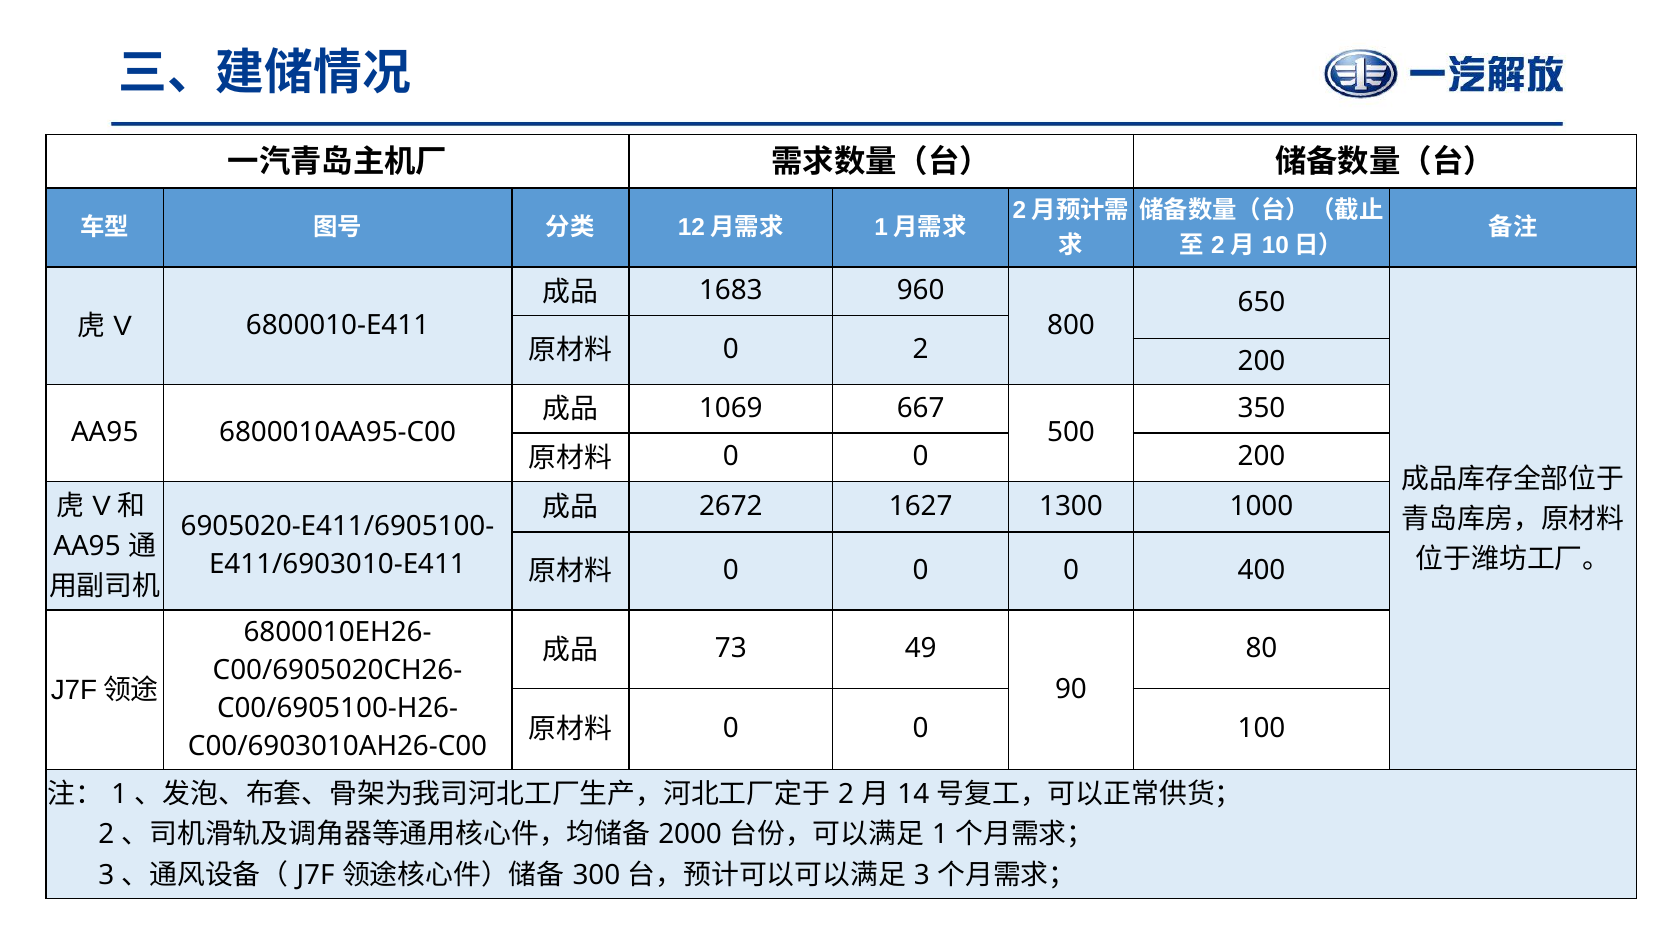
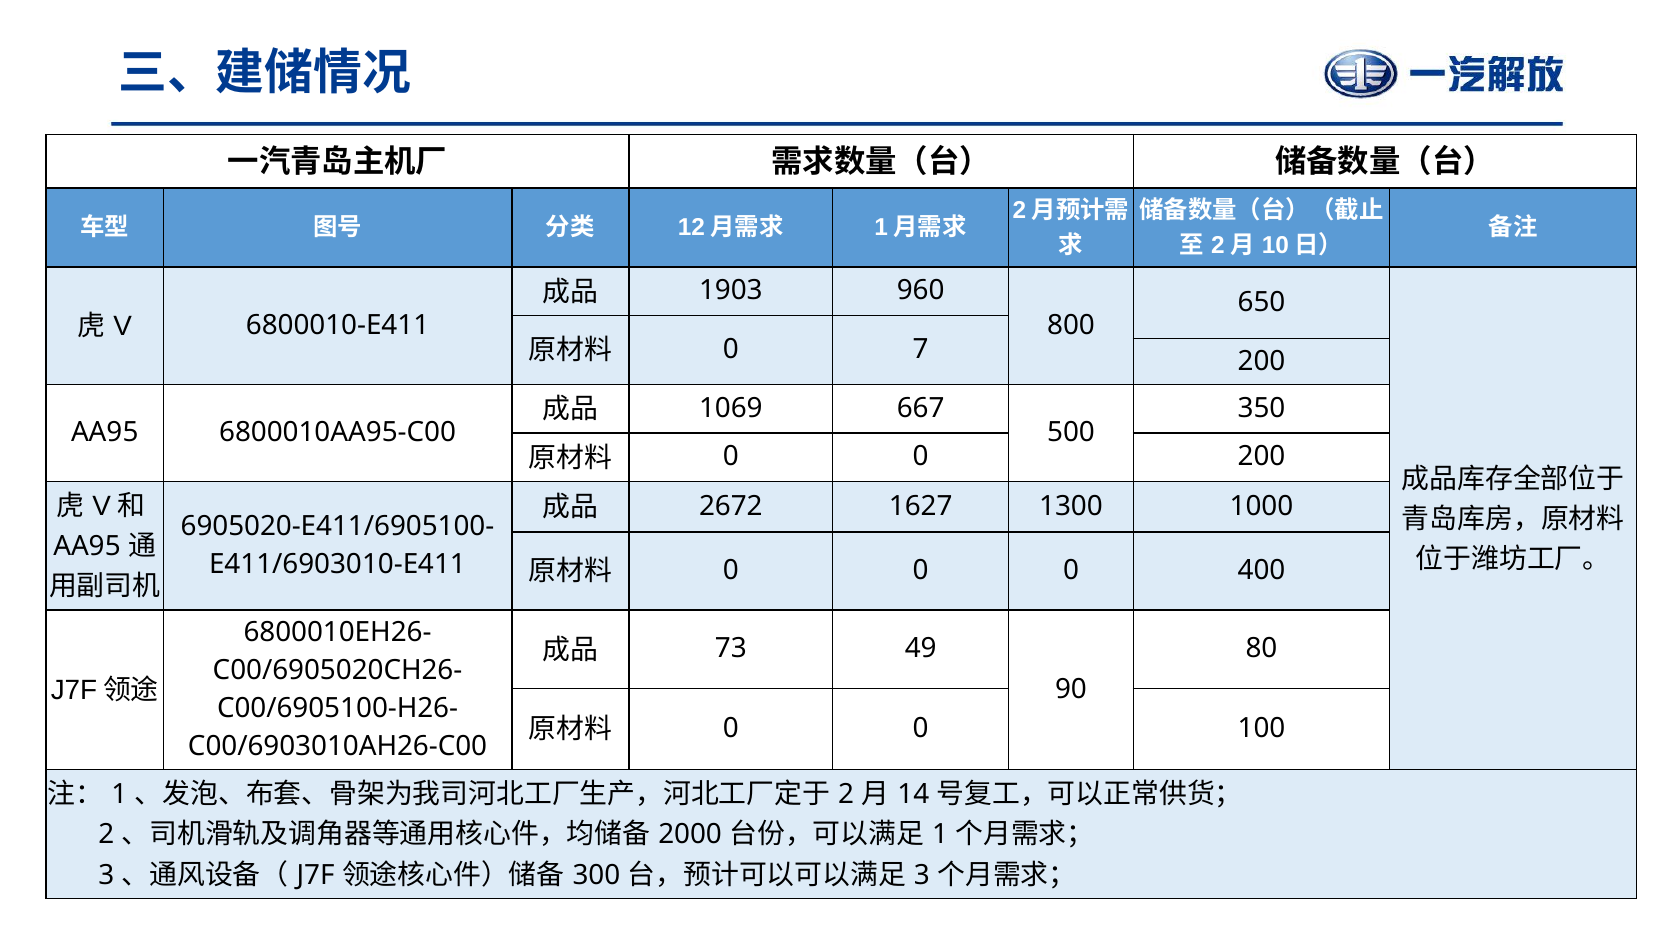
1683: 1683 -> 1903
0 2: 2 -> 7
